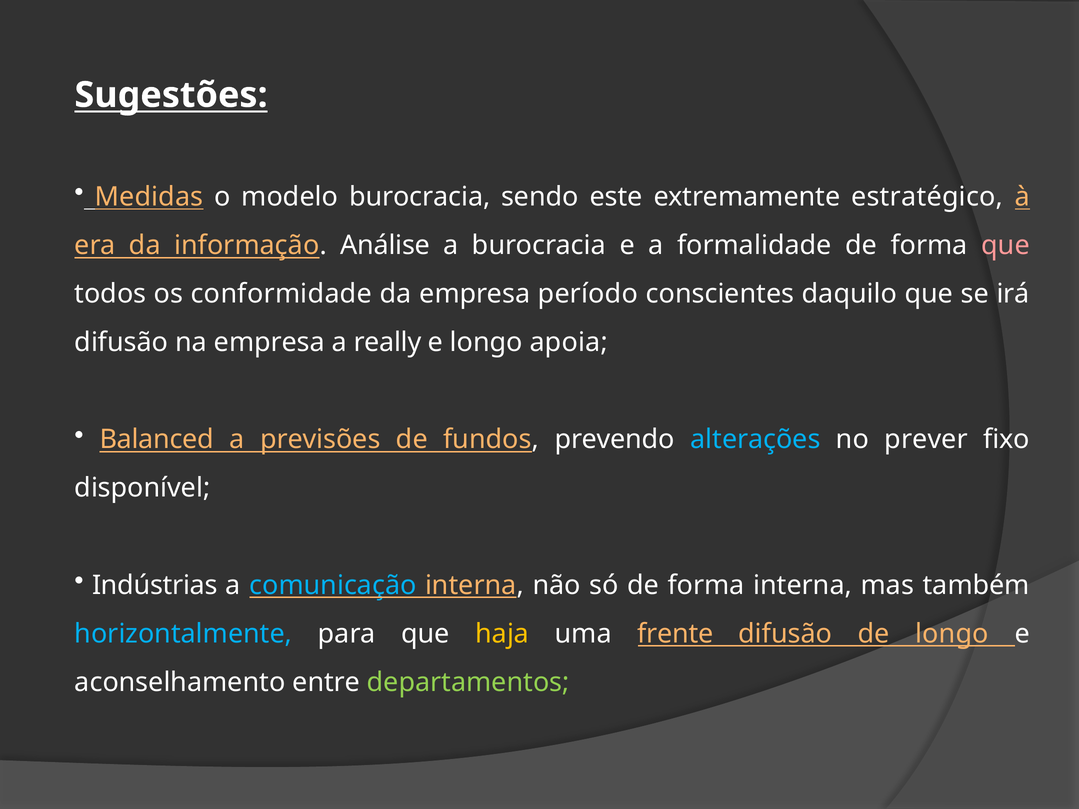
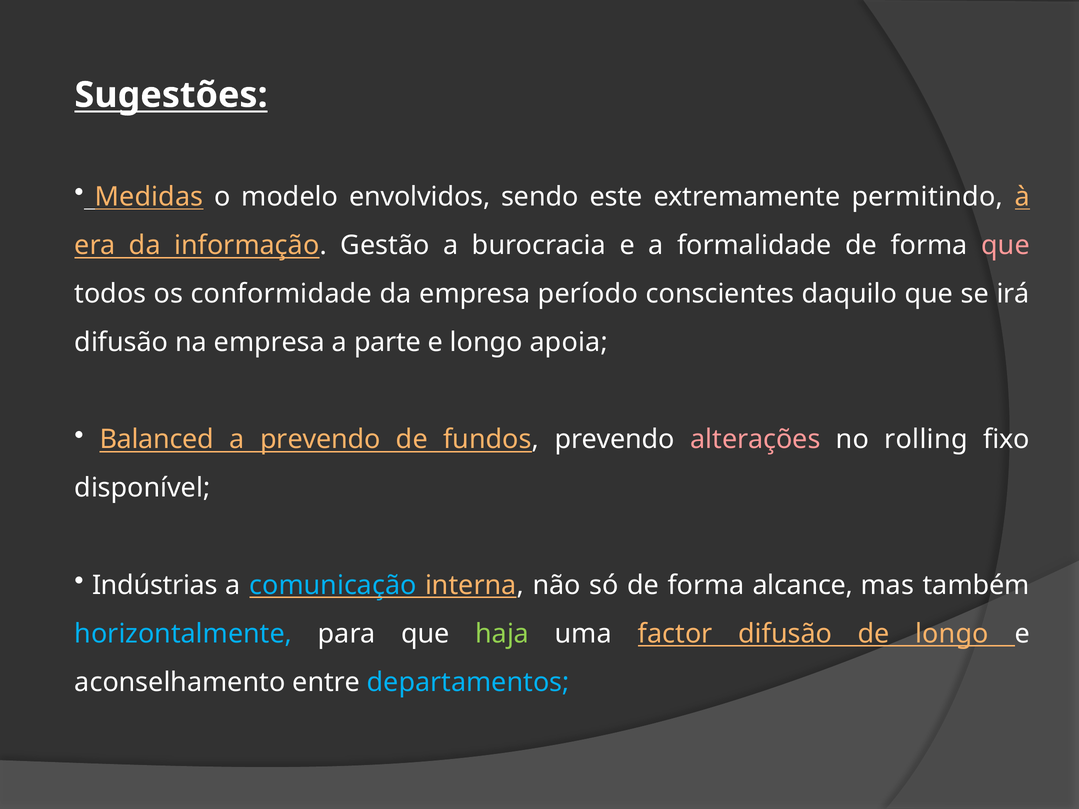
modelo burocracia: burocracia -> envolvidos
estratégico: estratégico -> permitindo
Análise: Análise -> Gestão
really: really -> parte
a previsões: previsões -> prevendo
alterações colour: light blue -> pink
prever: prever -> rolling
forma interna: interna -> alcance
haja colour: yellow -> light green
frente: frente -> factor
departamentos colour: light green -> light blue
